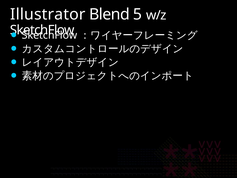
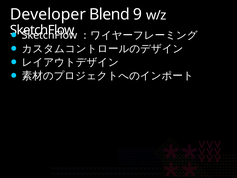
Illustrator: Illustrator -> Developer
5: 5 -> 9
